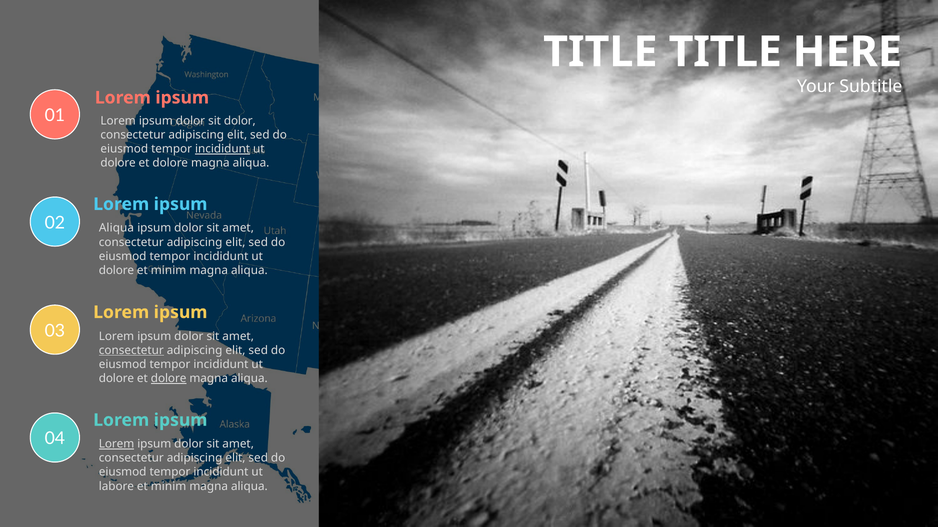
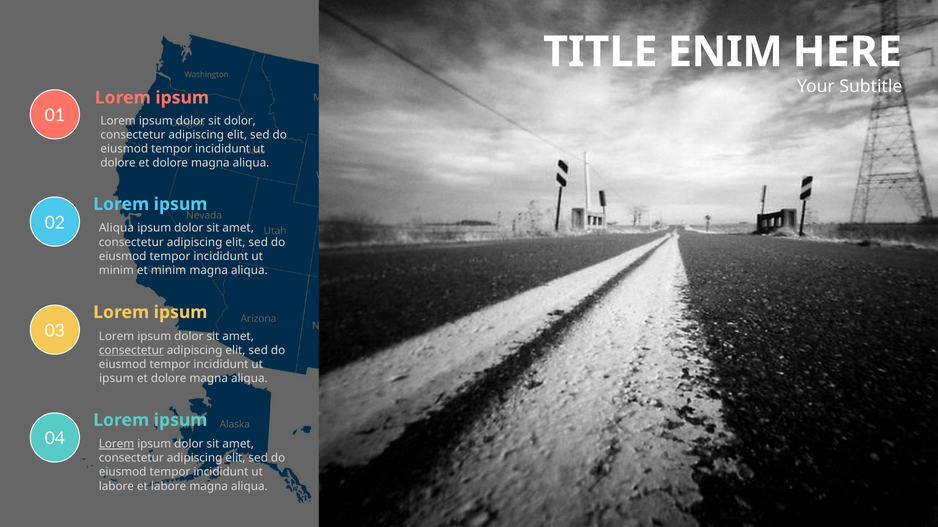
TITLE TITLE: TITLE -> ENIM
incididunt at (223, 149) underline: present -> none
dolore at (116, 271): dolore -> minim
dolore at (116, 379): dolore -> ipsum
dolore at (169, 379) underline: present -> none
labore et minim: minim -> labore
